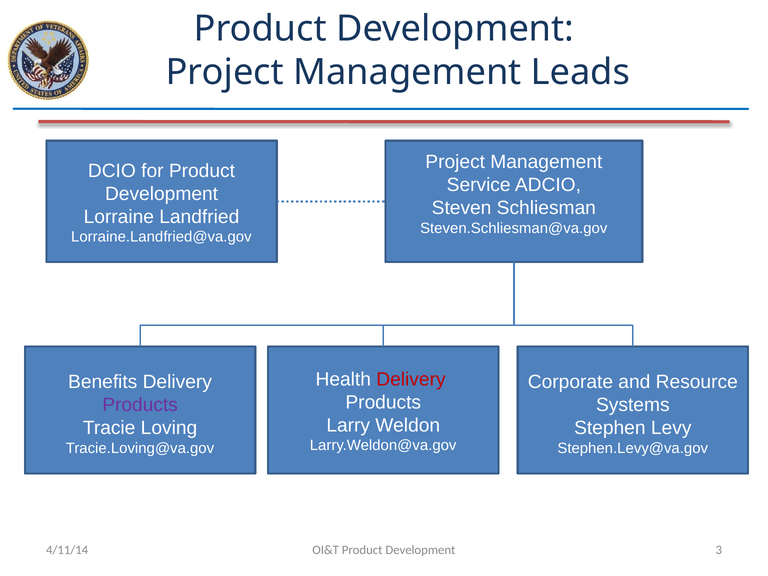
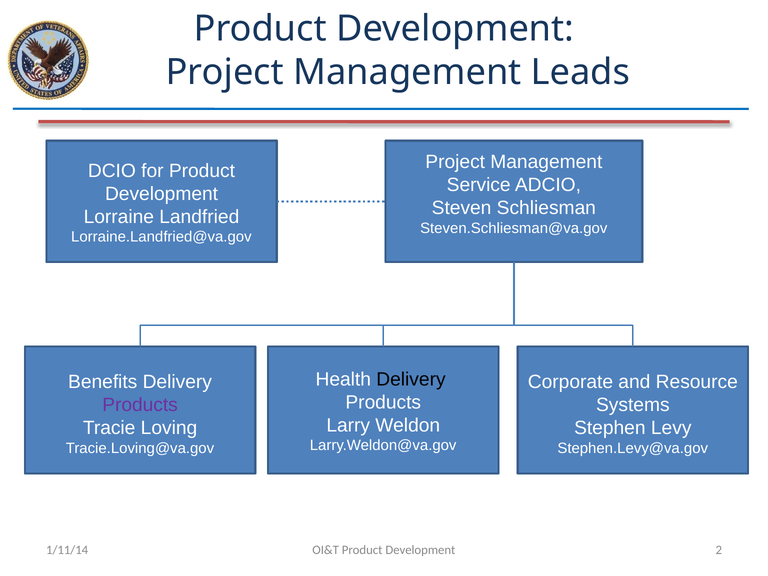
Delivery at (411, 379) colour: red -> black
4/11/14: 4/11/14 -> 1/11/14
3: 3 -> 2
